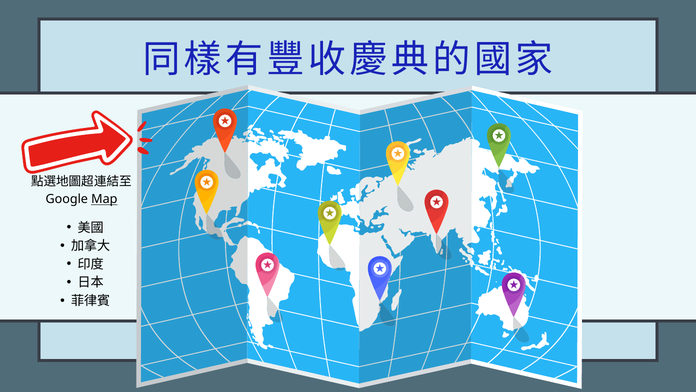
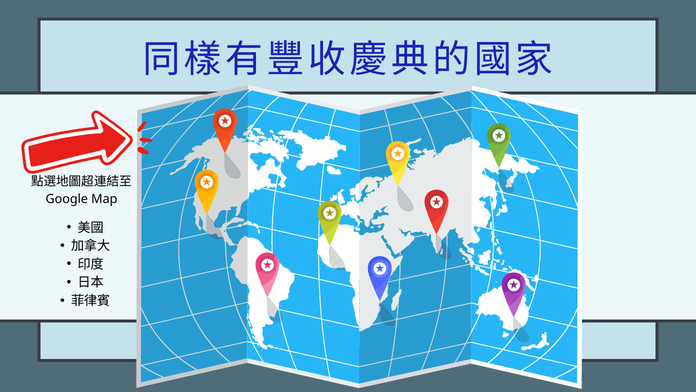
Map underline: present -> none
